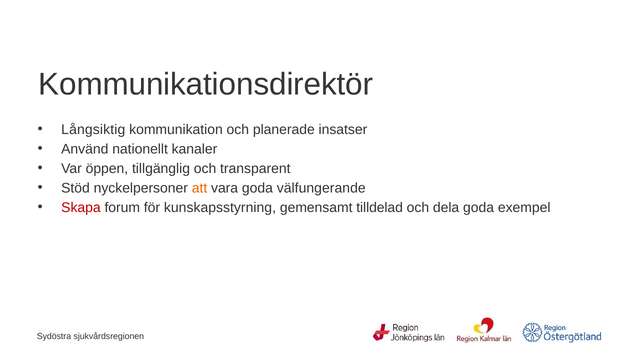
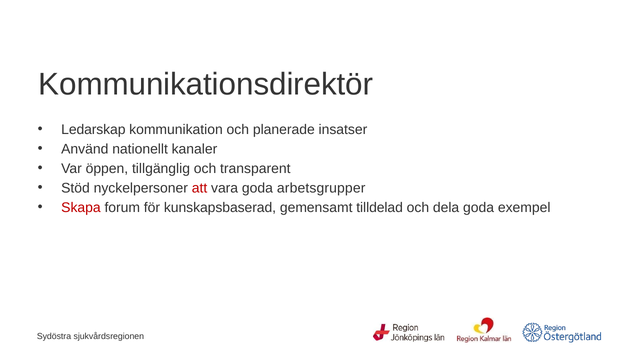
Långsiktig: Långsiktig -> Ledarskap
att colour: orange -> red
välfungerande: välfungerande -> arbetsgrupper
kunskapsstyrning: kunskapsstyrning -> kunskapsbaserad
